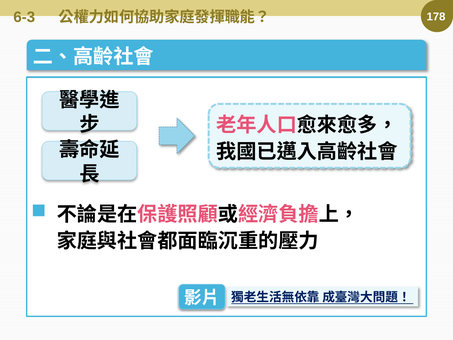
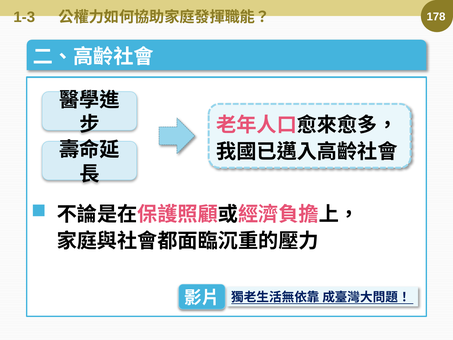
6-3: 6-3 -> 1-3
